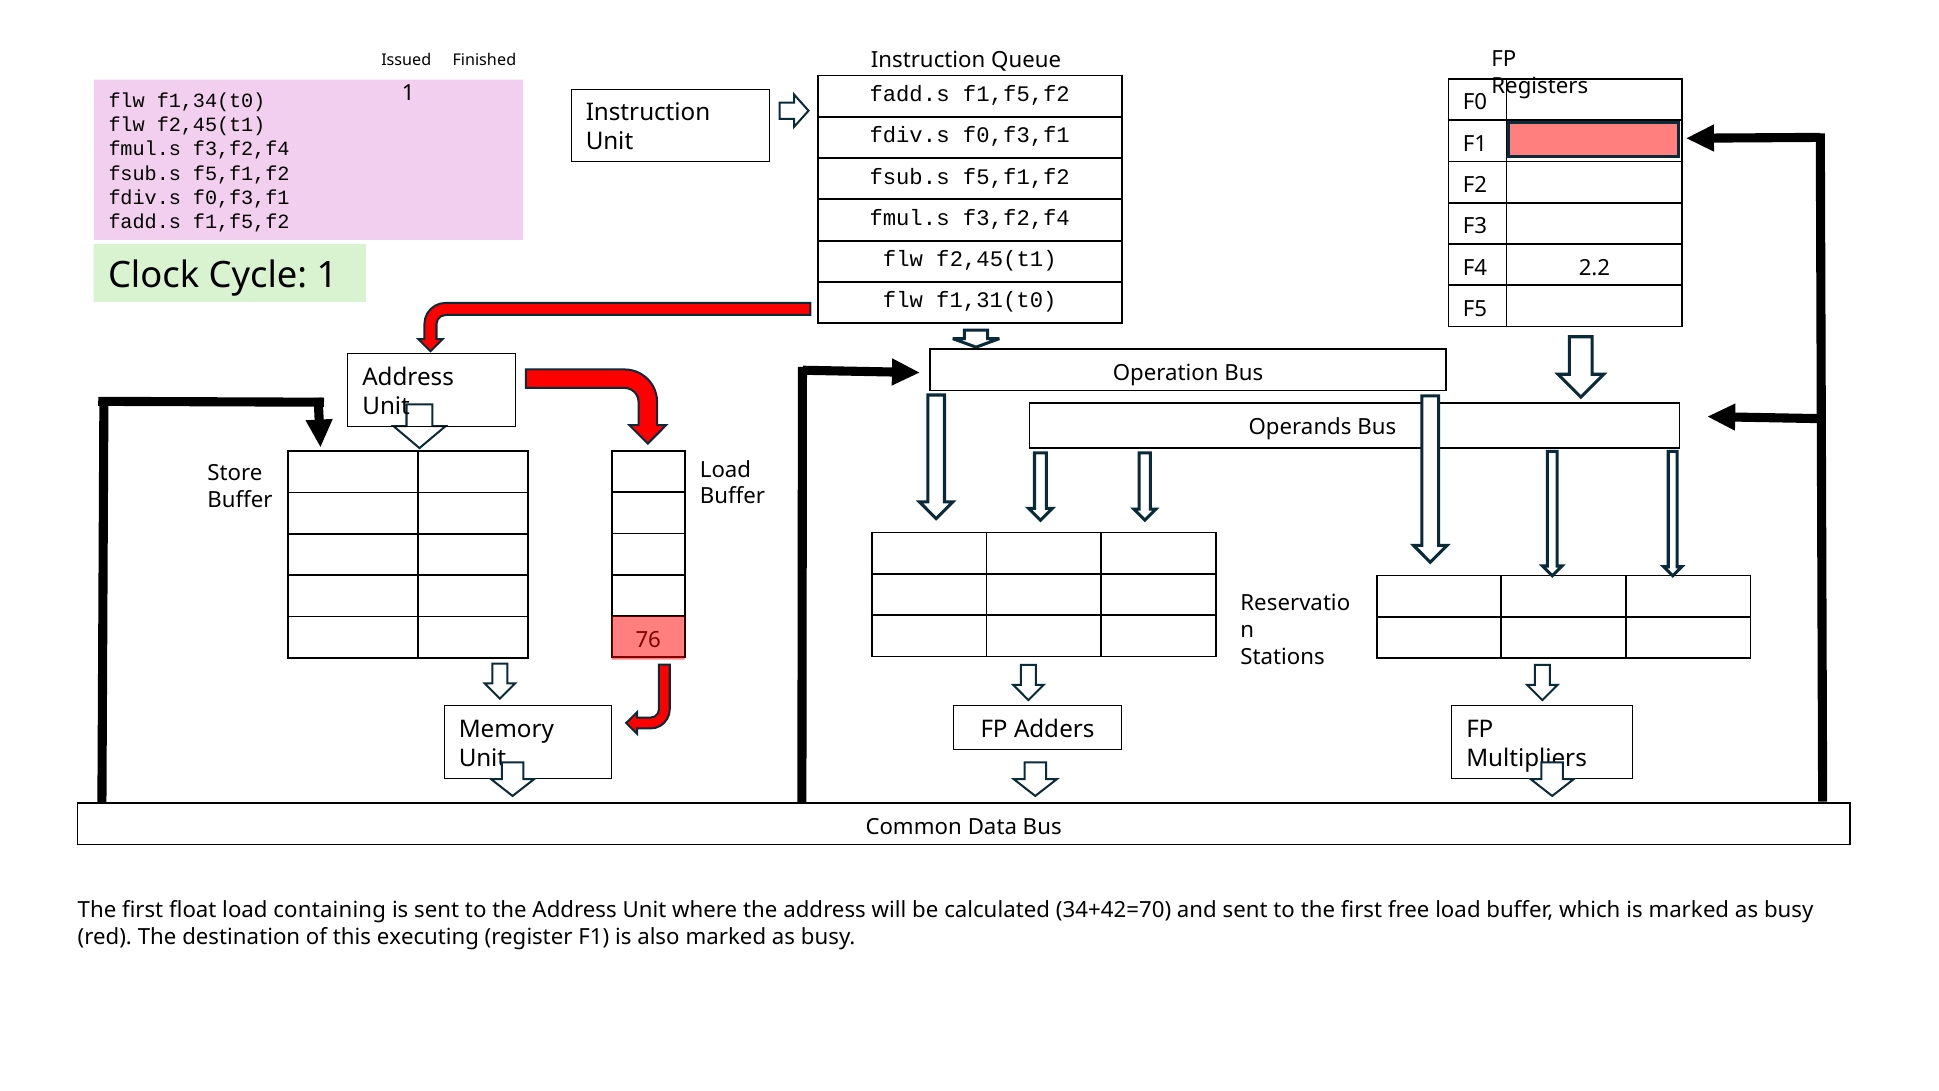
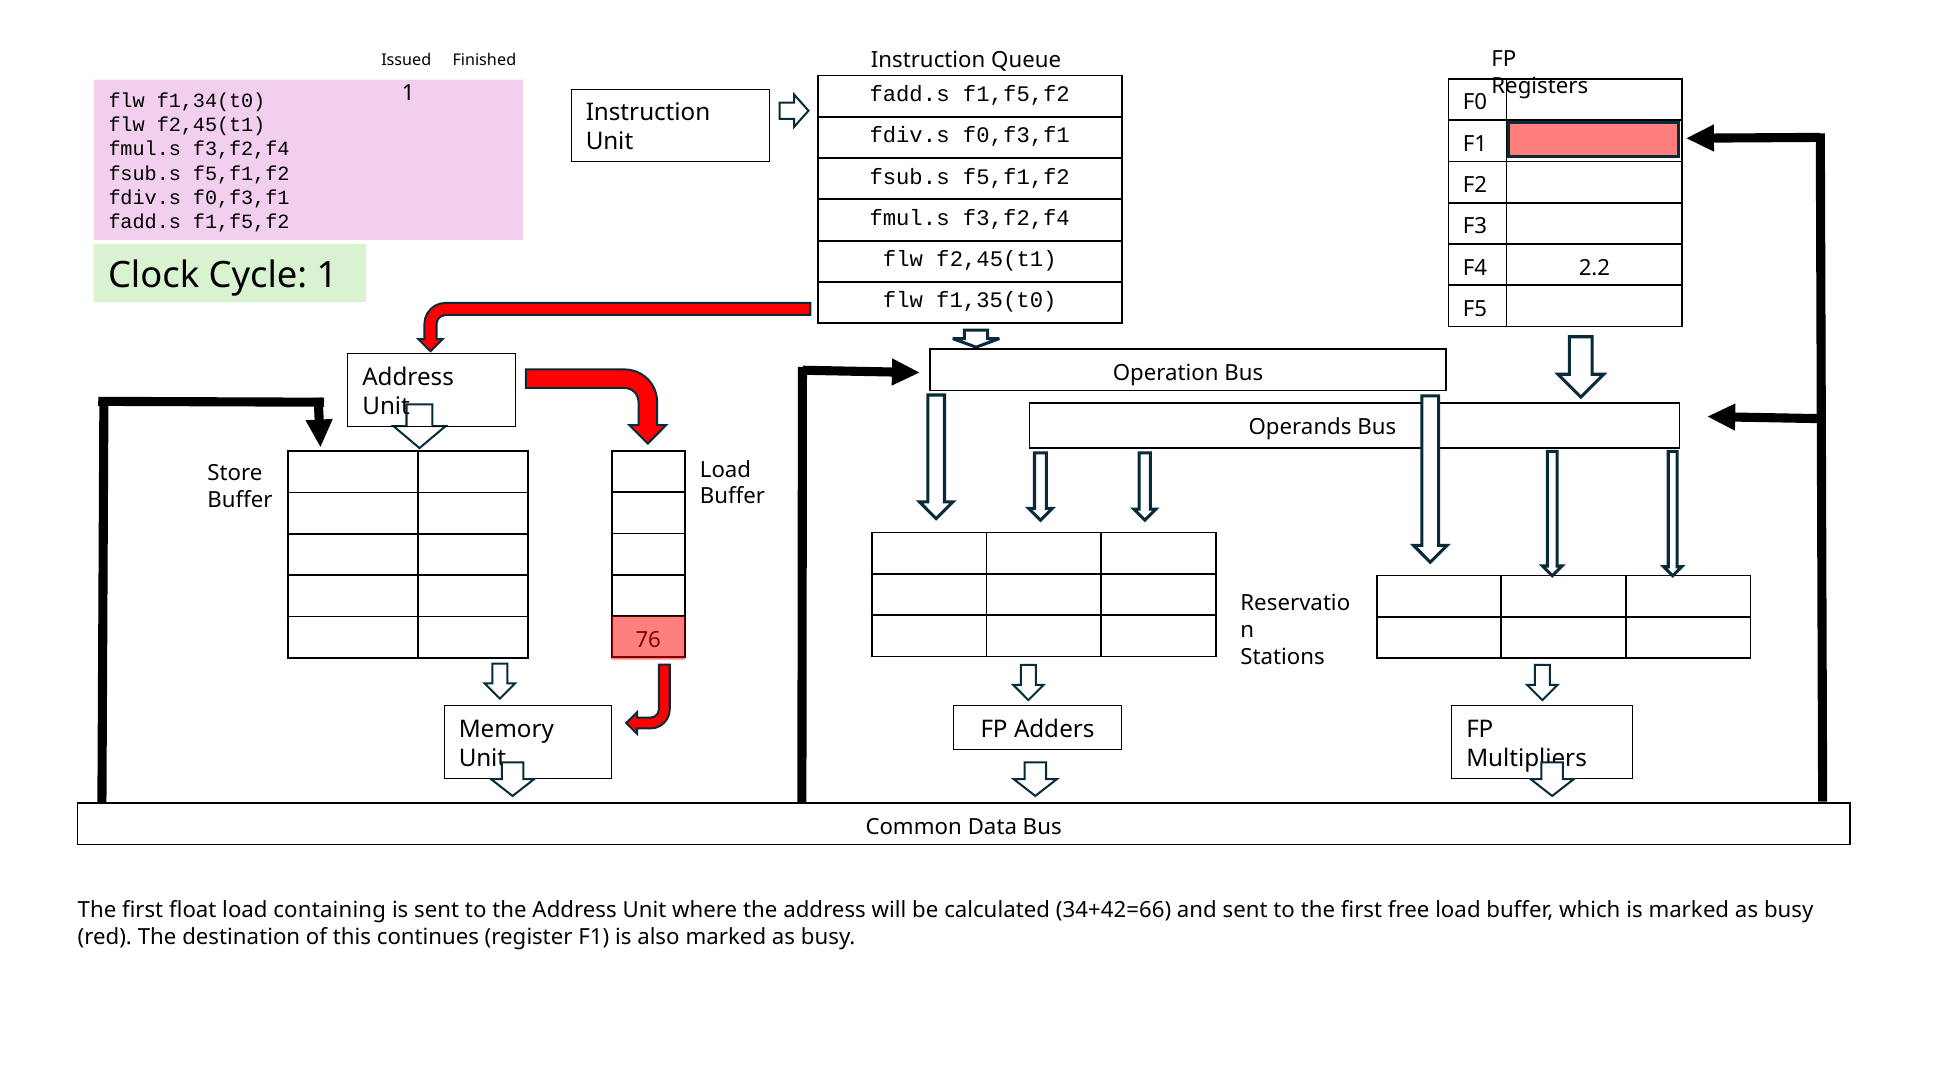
f1,31(t0: f1,31(t0 -> f1,35(t0
34+42=70: 34+42=70 -> 34+42=66
executing: executing -> continues
